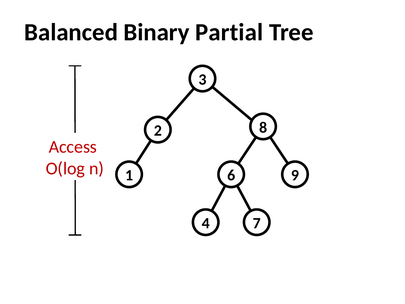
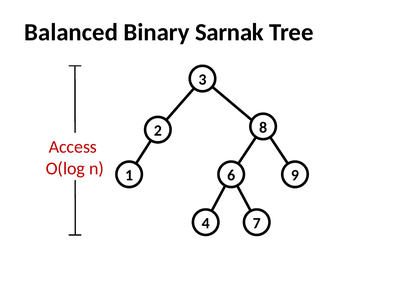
Partial: Partial -> Sarnak
